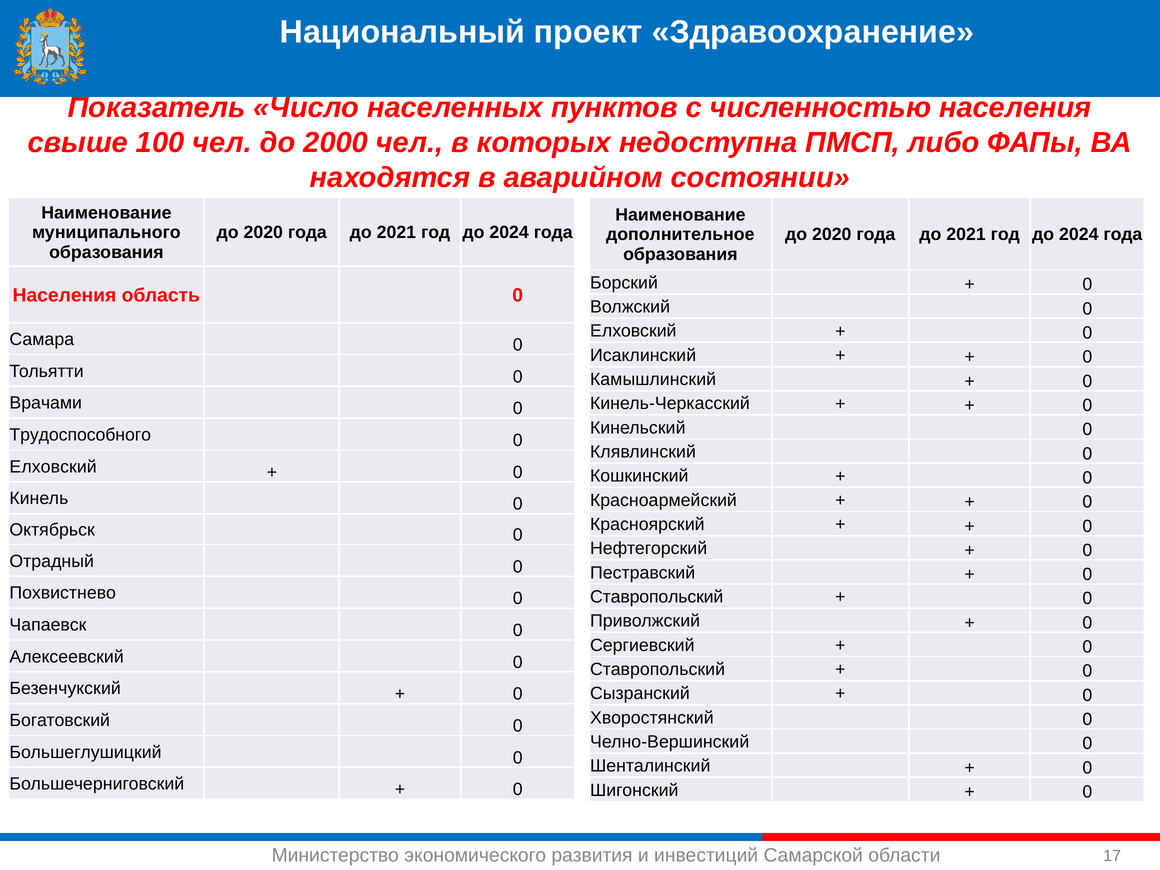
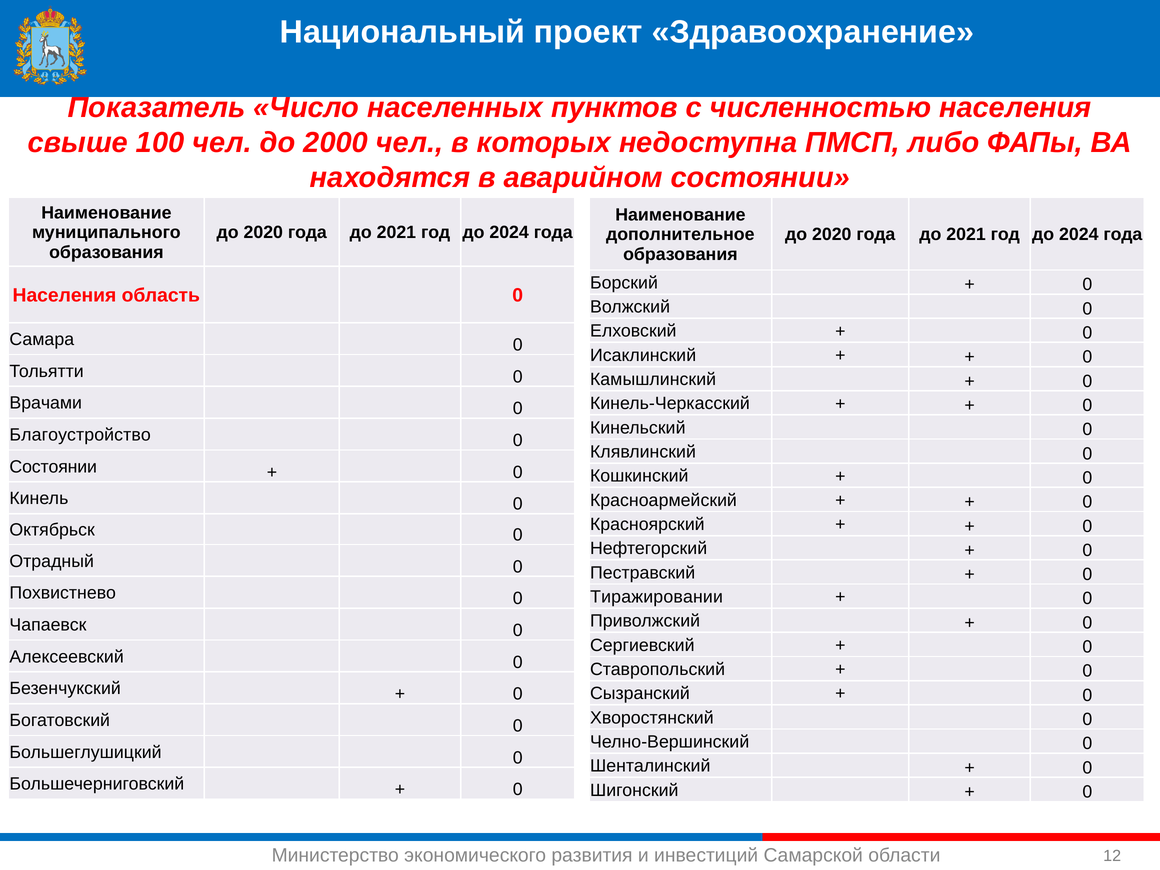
Трудоспособного: Трудоспособного -> Благоустройство
Елховский at (53, 467): Елховский -> Состоянии
Ставропольский at (657, 597): Ставропольский -> Тиражировании
17: 17 -> 12
